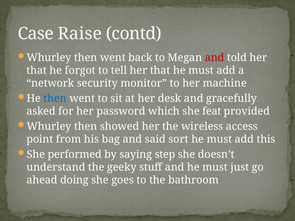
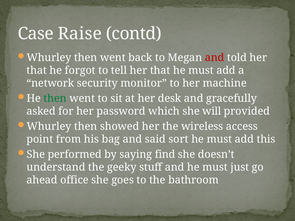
then at (55, 99) colour: blue -> green
feat: feat -> will
step: step -> find
doing: doing -> office
